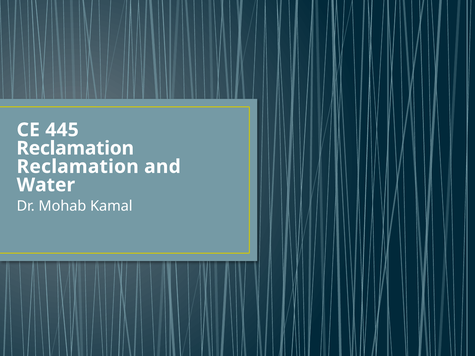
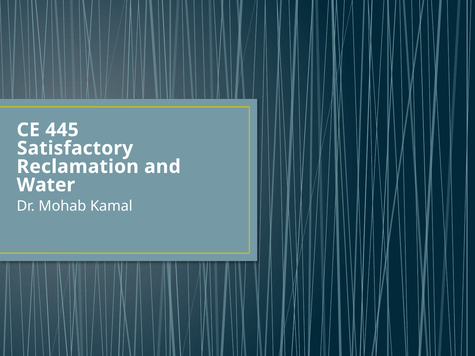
Reclamation at (75, 148): Reclamation -> Satisfactory
